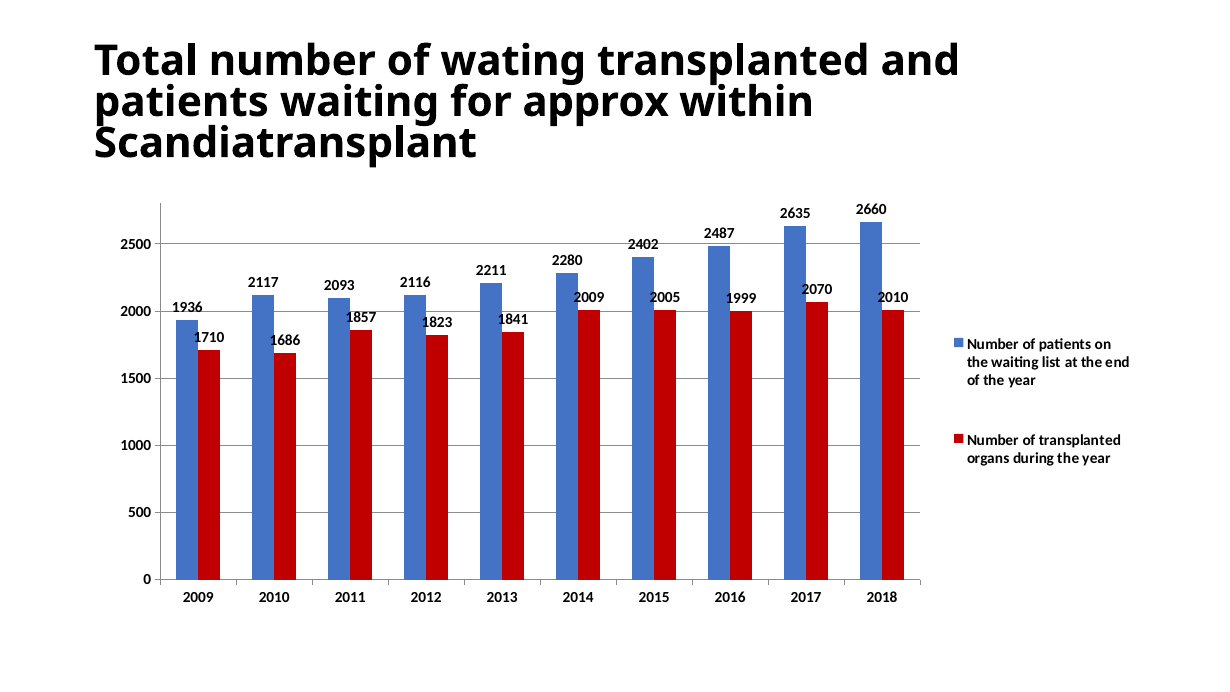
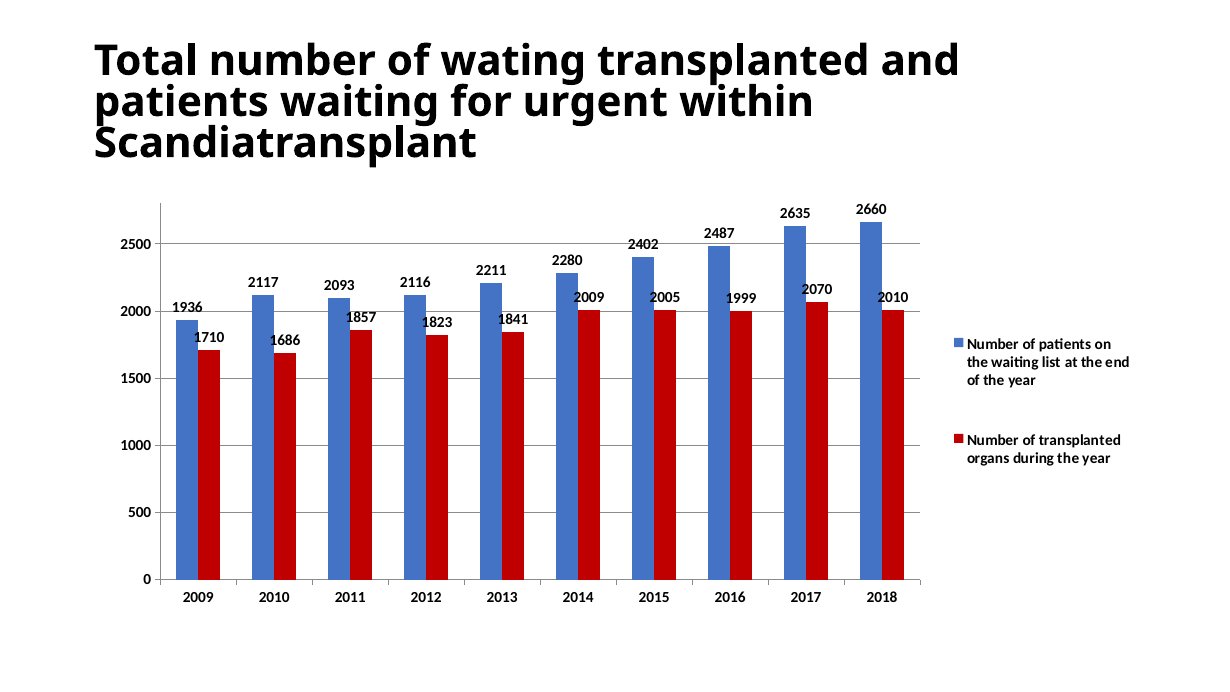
approx: approx -> urgent
